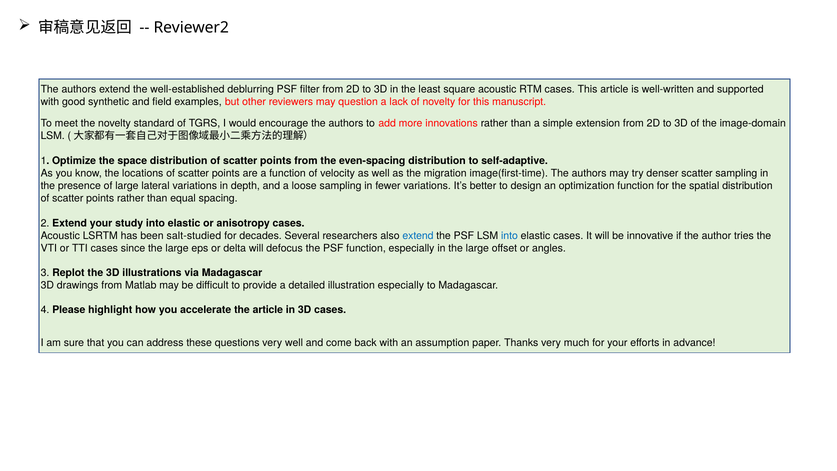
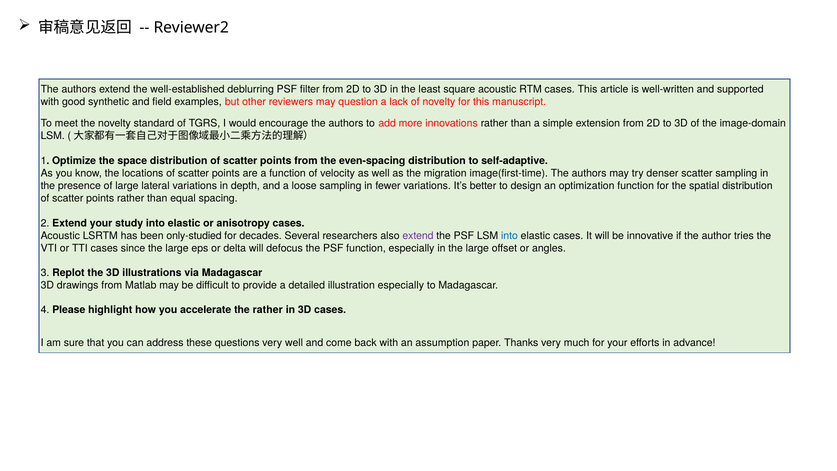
salt-studied: salt-studied -> only-studied
extend at (418, 236) colour: blue -> purple
the article: article -> rather
